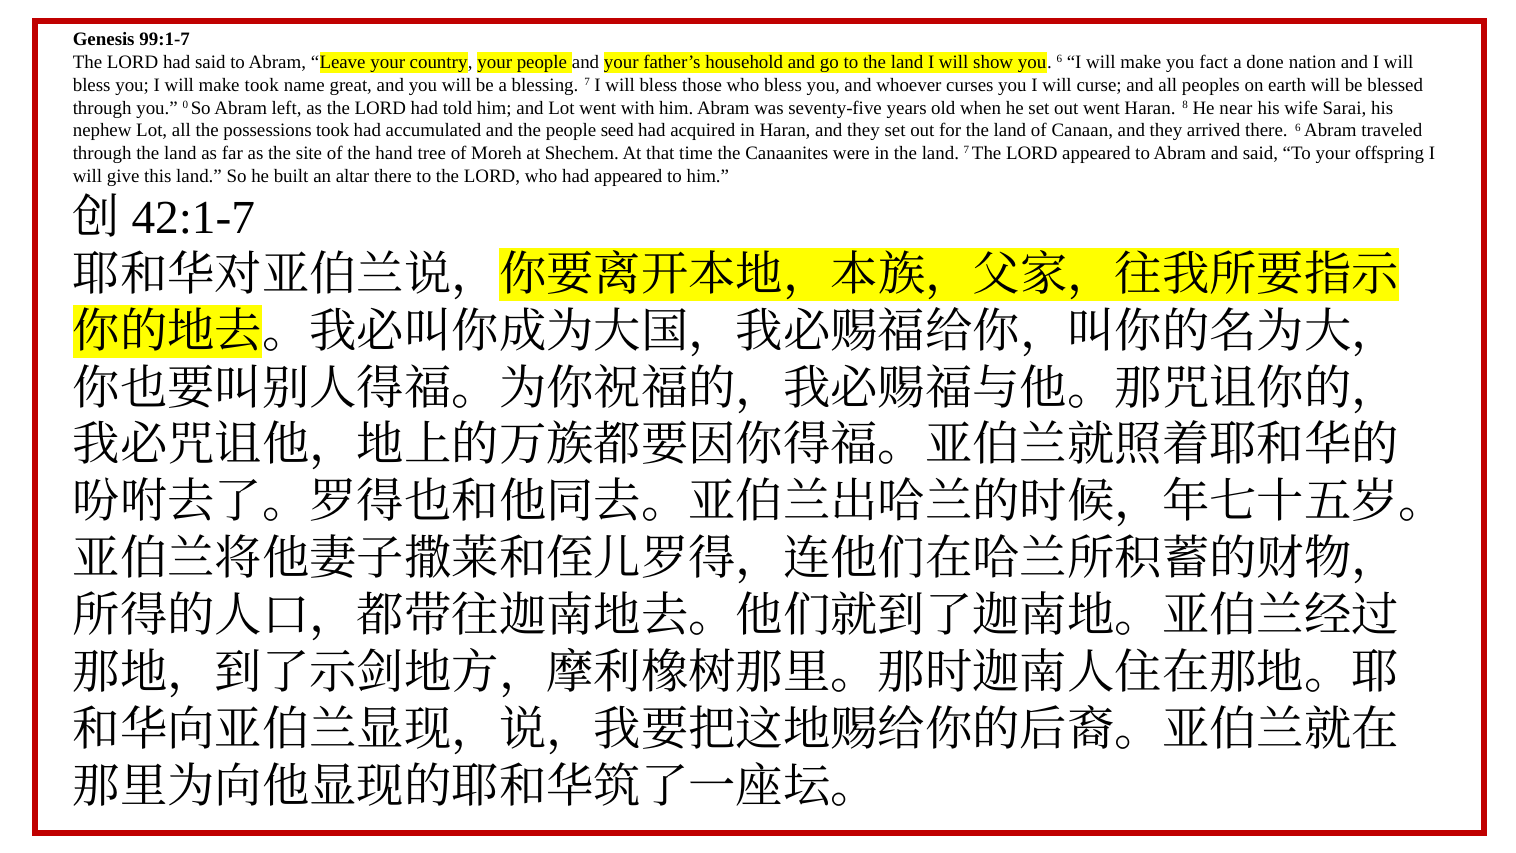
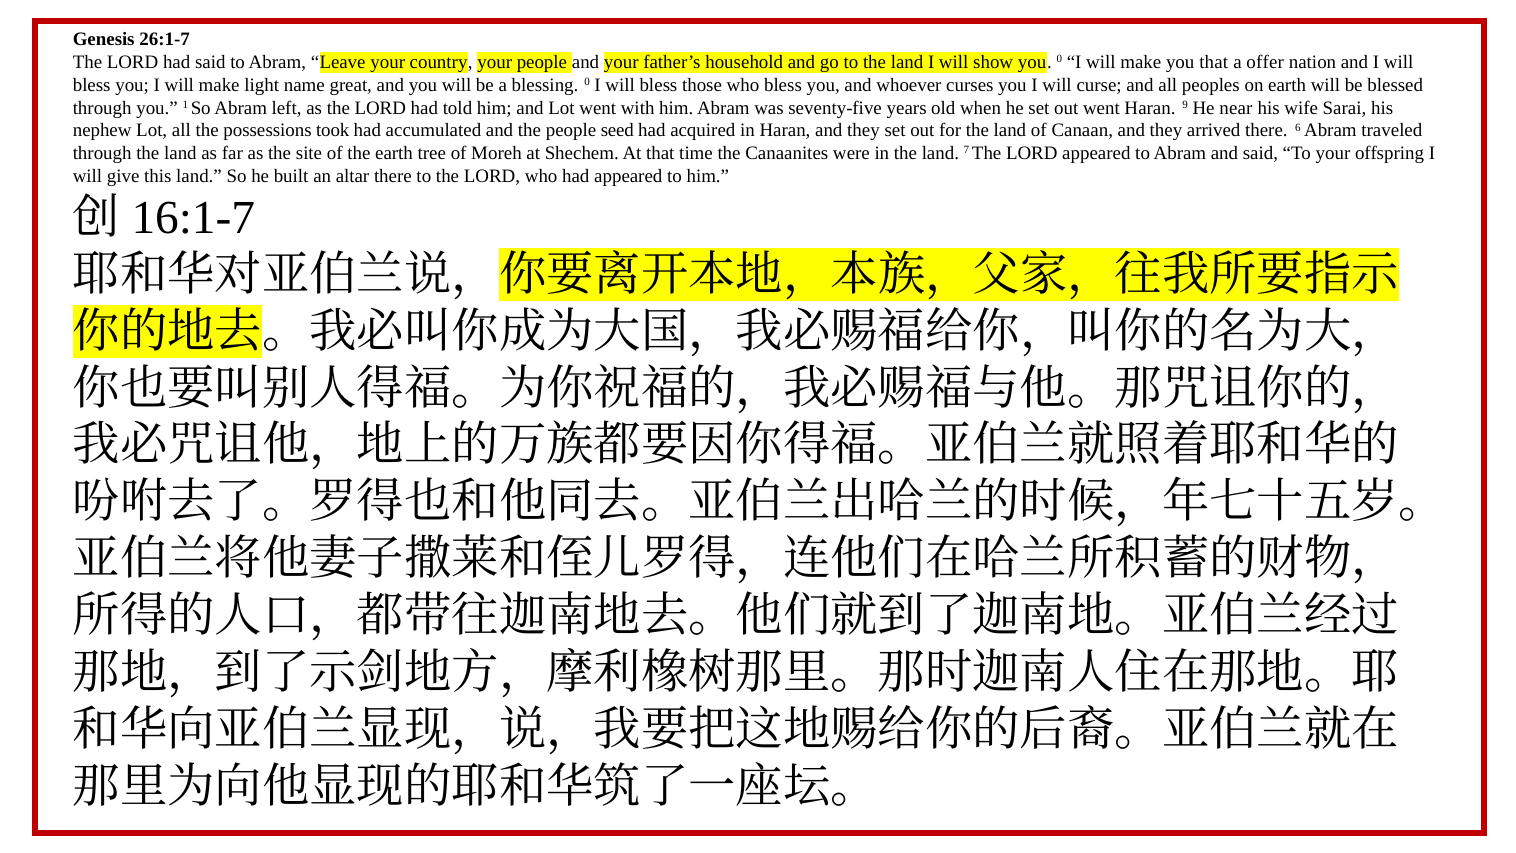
99:1-7: 99:1-7 -> 26:1-7
you 6: 6 -> 0
you fact: fact -> that
done: done -> offer
make took: took -> light
blessing 7: 7 -> 0
0: 0 -> 1
8: 8 -> 9
the hand: hand -> earth
42:1-7: 42:1-7 -> 16:1-7
